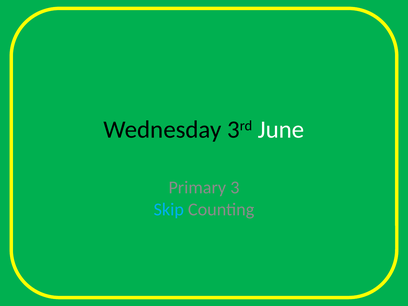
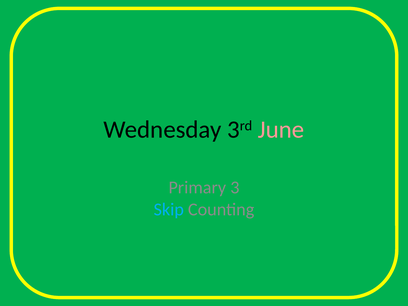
June colour: white -> pink
